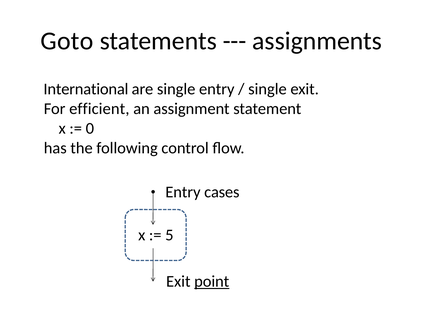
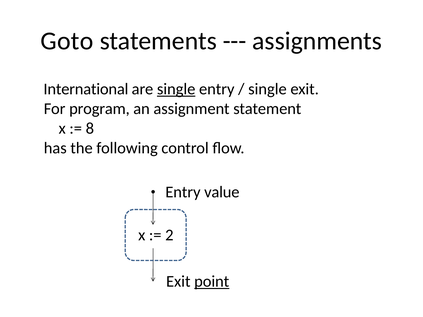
single at (176, 89) underline: none -> present
efficient: efficient -> program
0: 0 -> 8
cases: cases -> value
5: 5 -> 2
